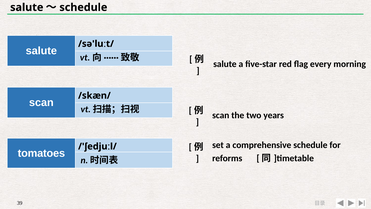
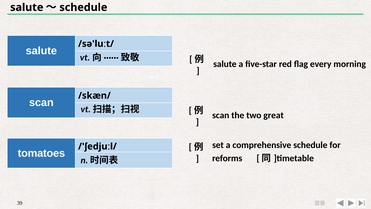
years: years -> great
